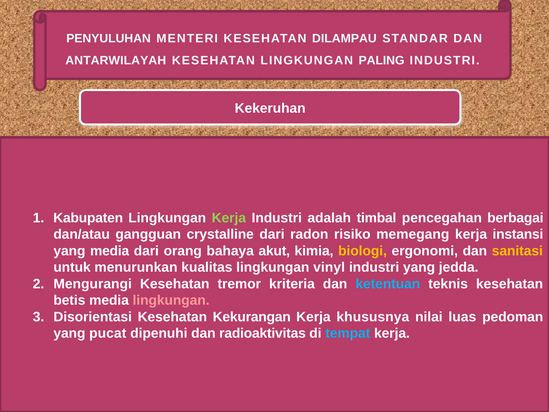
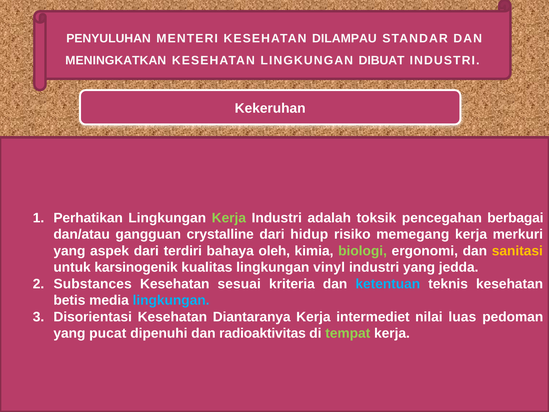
ANTARWILAYAH: ANTARWILAYAH -> MENINGKATKAN
PALING: PALING -> DIBUAT
Kabupaten: Kabupaten -> Perhatikan
timbal: timbal -> toksik
radon: radon -> hidup
instansi: instansi -> merkuri
yang media: media -> aspek
orang: orang -> terdiri
akut: akut -> oleh
biologi colour: yellow -> light green
menurunkan: menurunkan -> karsinogenik
Mengurangi: Mengurangi -> Substances
tremor: tremor -> sesuai
lingkungan at (171, 300) colour: pink -> light blue
Kekurangan: Kekurangan -> Diantaranya
khususnya: khususnya -> intermediet
tempat colour: light blue -> light green
